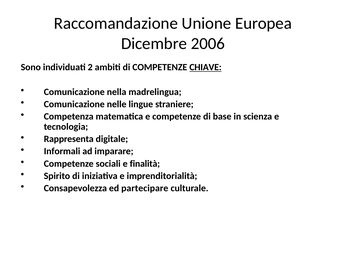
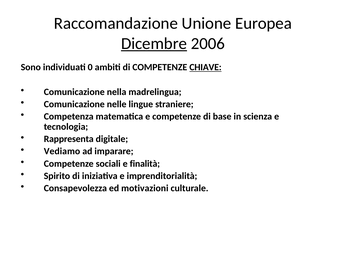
Dicembre underline: none -> present
2: 2 -> 0
Informali: Informali -> Vediamo
partecipare: partecipare -> motivazioni
